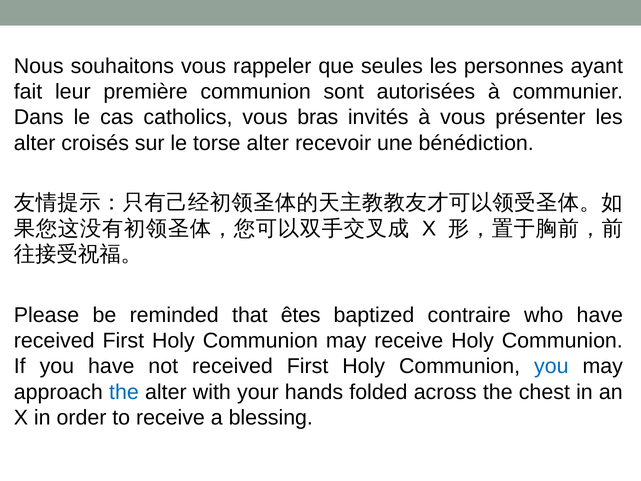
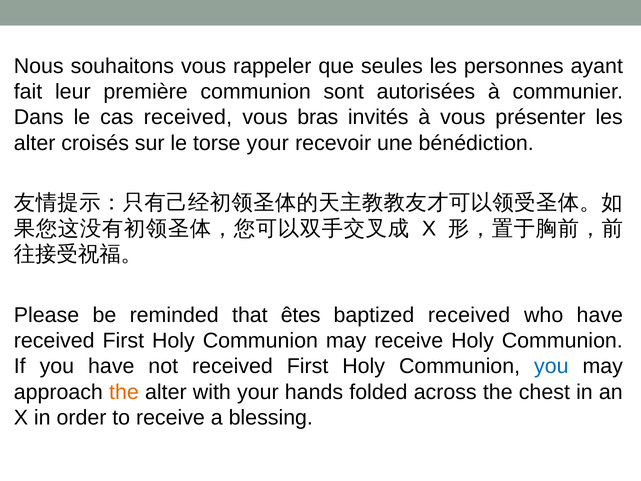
cas catholics: catholics -> received
torse alter: alter -> your
baptized contraire: contraire -> received
the at (124, 392) colour: blue -> orange
